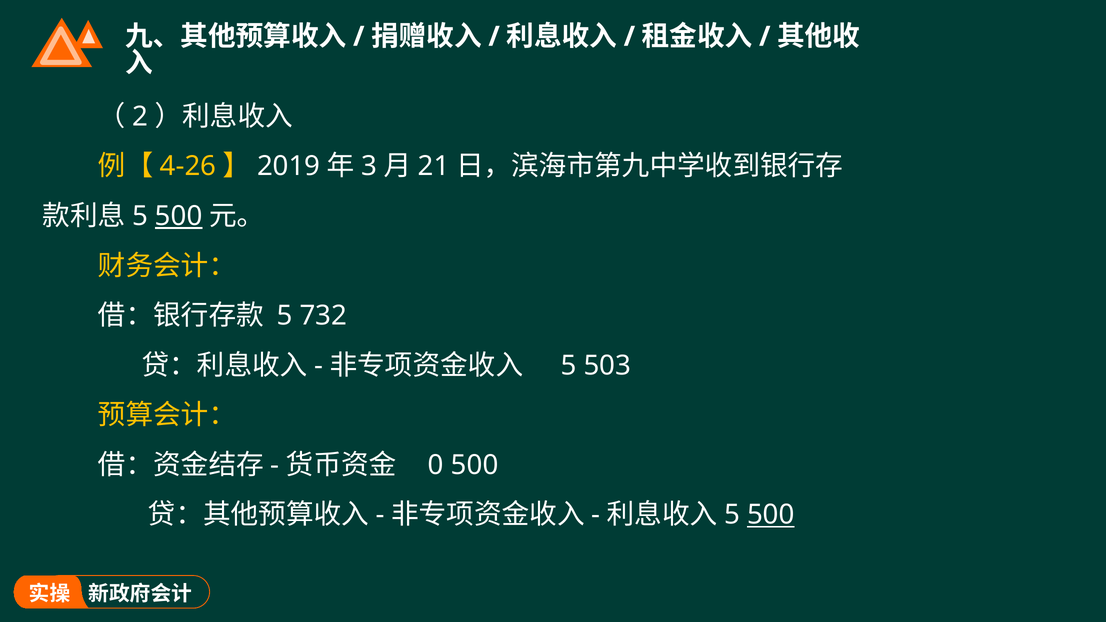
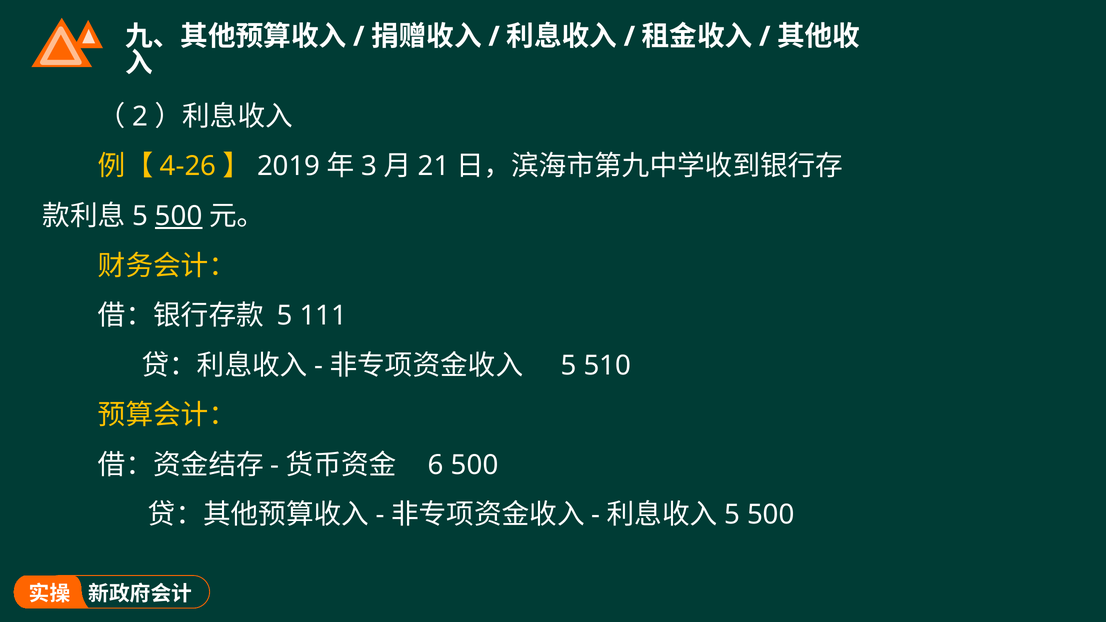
732: 732 -> 111
503: 503 -> 510
0: 0 -> 6
500 at (771, 515) underline: present -> none
